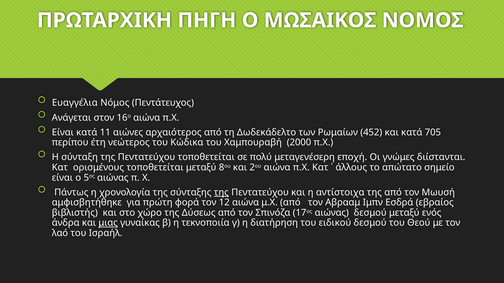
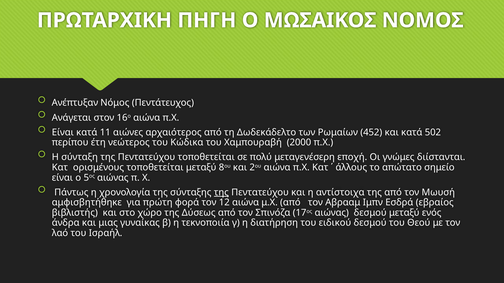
Ευαγγέλια: Ευαγγέλια -> Ανέπτυξαν
705: 705 -> 502
μιας underline: present -> none
